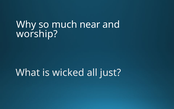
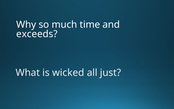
near: near -> time
worship: worship -> exceeds
